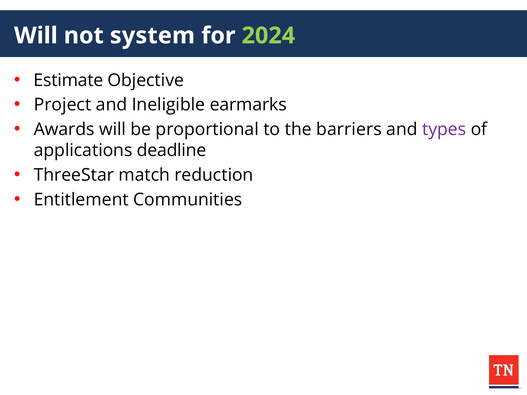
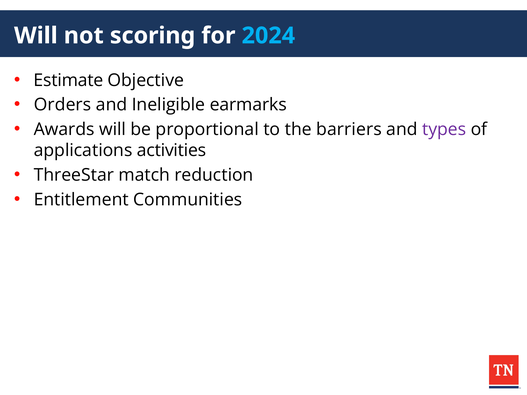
system: system -> scoring
2024 colour: light green -> light blue
Project: Project -> Orders
deadline: deadline -> activities
